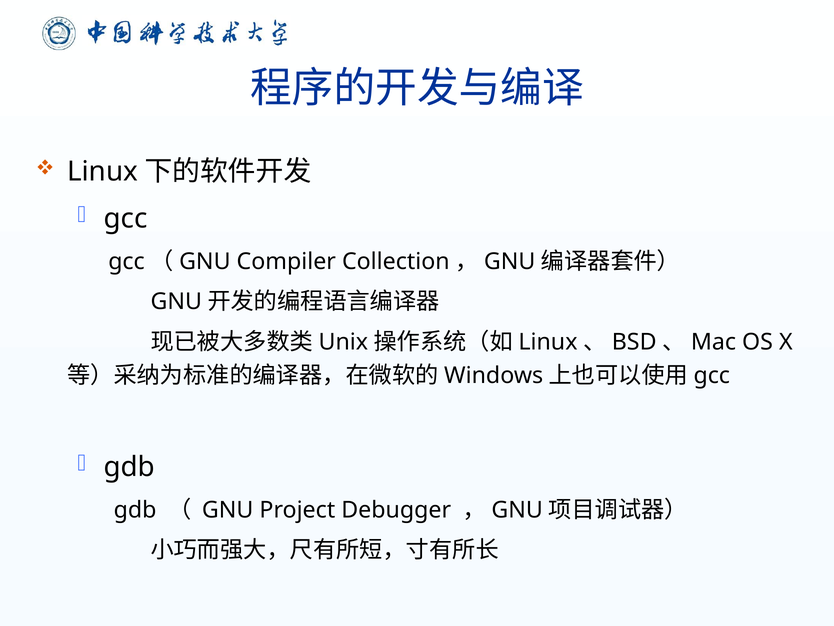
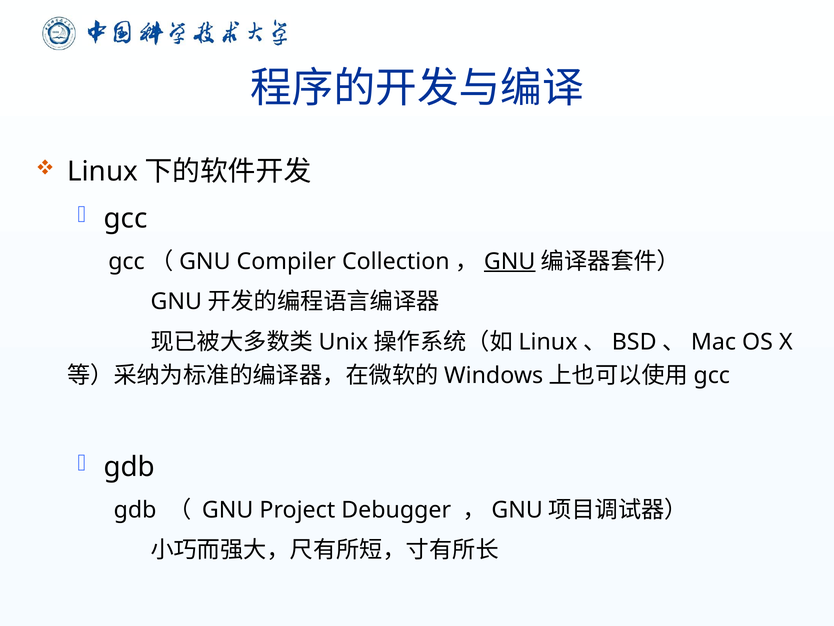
GNU at (510, 261) underline: none -> present
